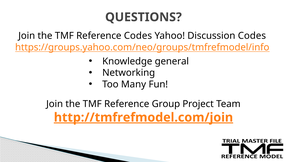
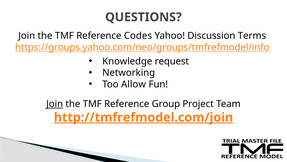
Discussion Codes: Codes -> Terms
general: general -> request
Many: Many -> Allow
Join at (55, 104) underline: none -> present
